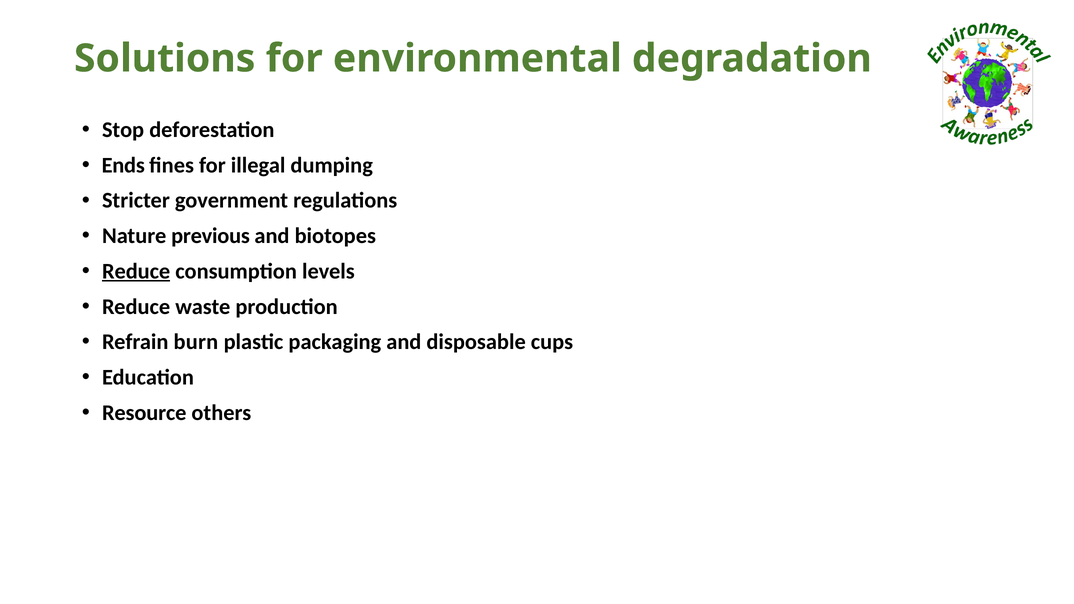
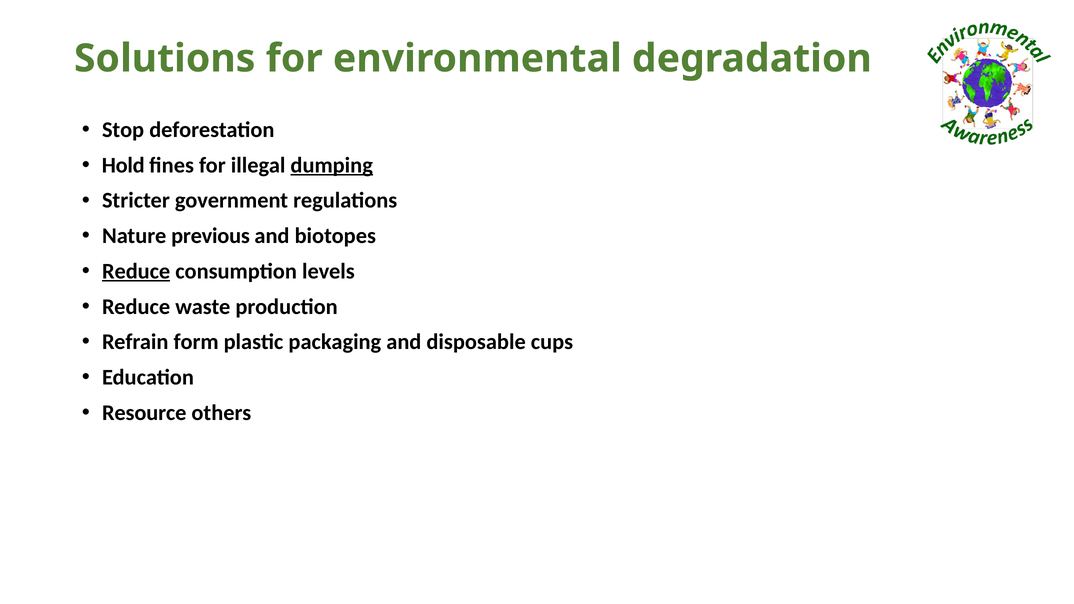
Ends: Ends -> Hold
dumping underline: none -> present
burn: burn -> form
